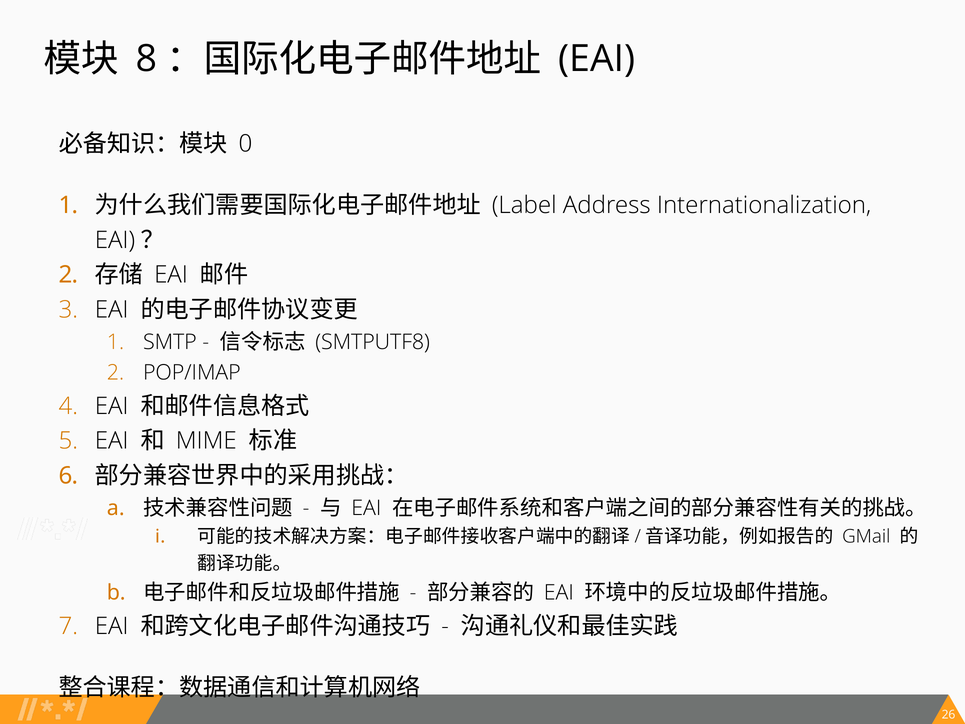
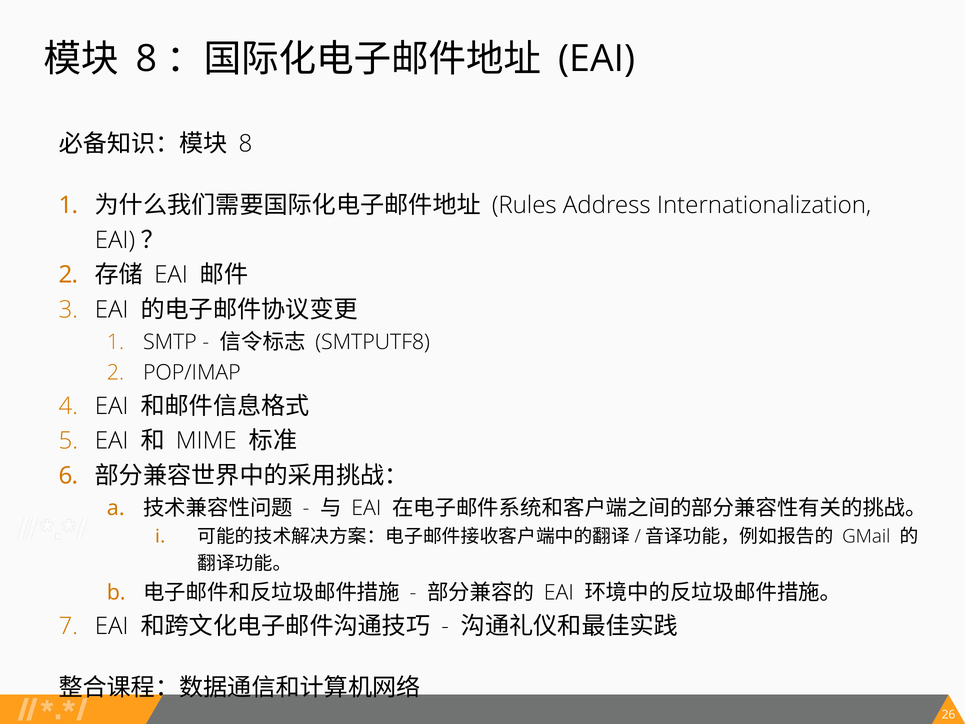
0 at (245, 144): 0 -> 8
Label: Label -> Rules
